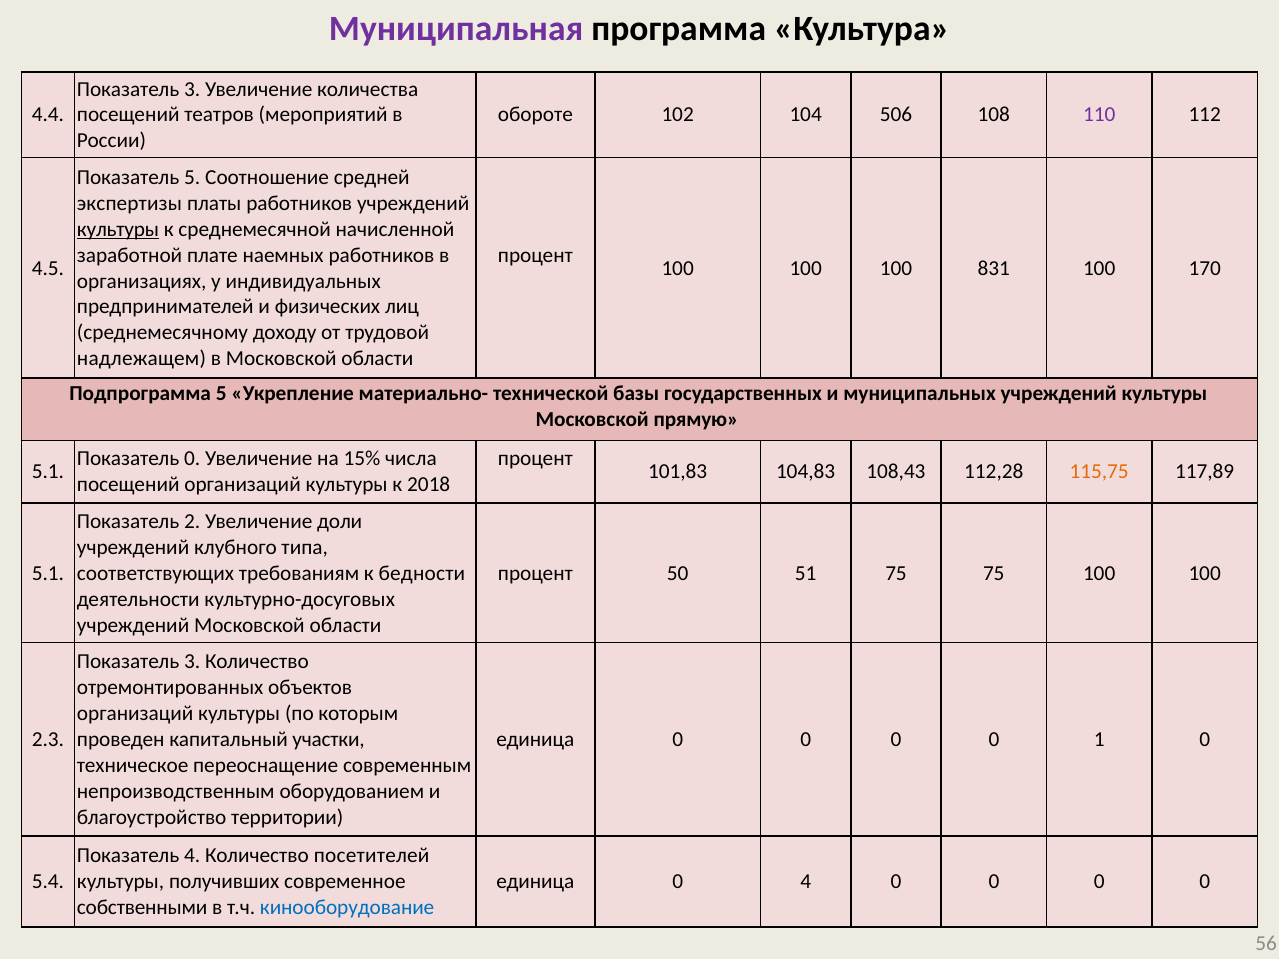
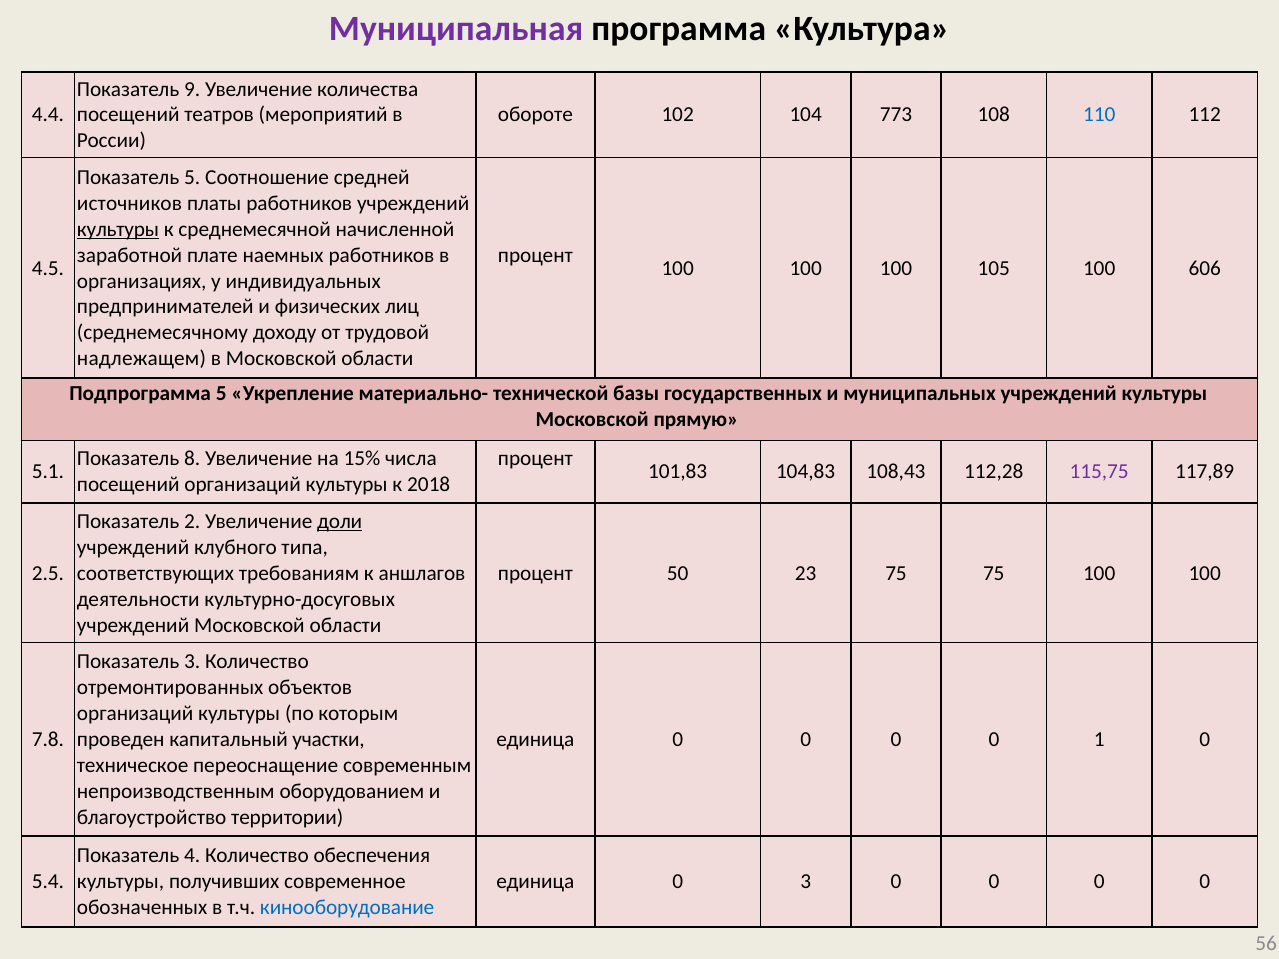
3 at (192, 89): 3 -> 9
506: 506 -> 773
110 colour: purple -> blue
экспертизы: экспертизы -> источников
831: 831 -> 105
170: 170 -> 606
Показатель 0: 0 -> 8
115,75 colour: orange -> purple
доли underline: none -> present
5.1 at (48, 573): 5.1 -> 2.5
бедности: бедности -> аншлагов
51: 51 -> 23
2.3: 2.3 -> 7.8
посетителей: посетителей -> обеспечения
0 4: 4 -> 3
собственными: собственными -> обозначенных
